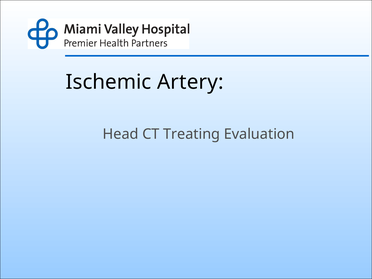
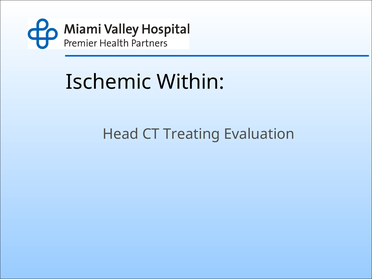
Artery: Artery -> Within
